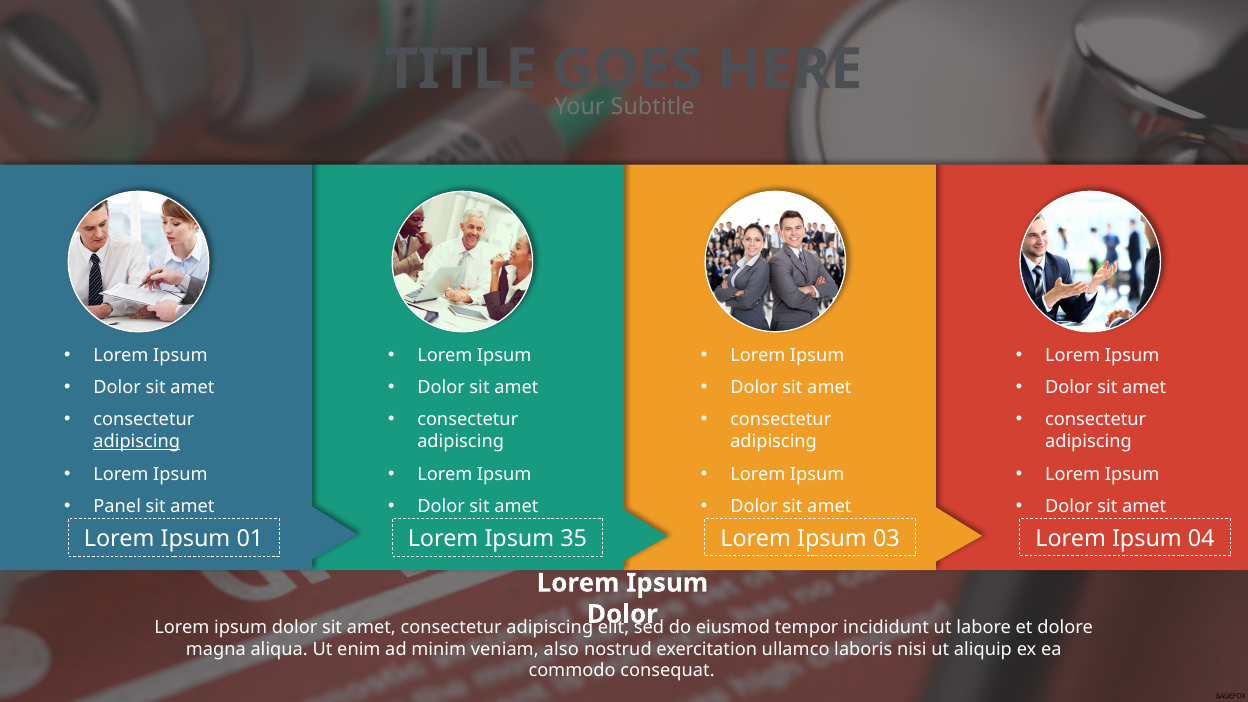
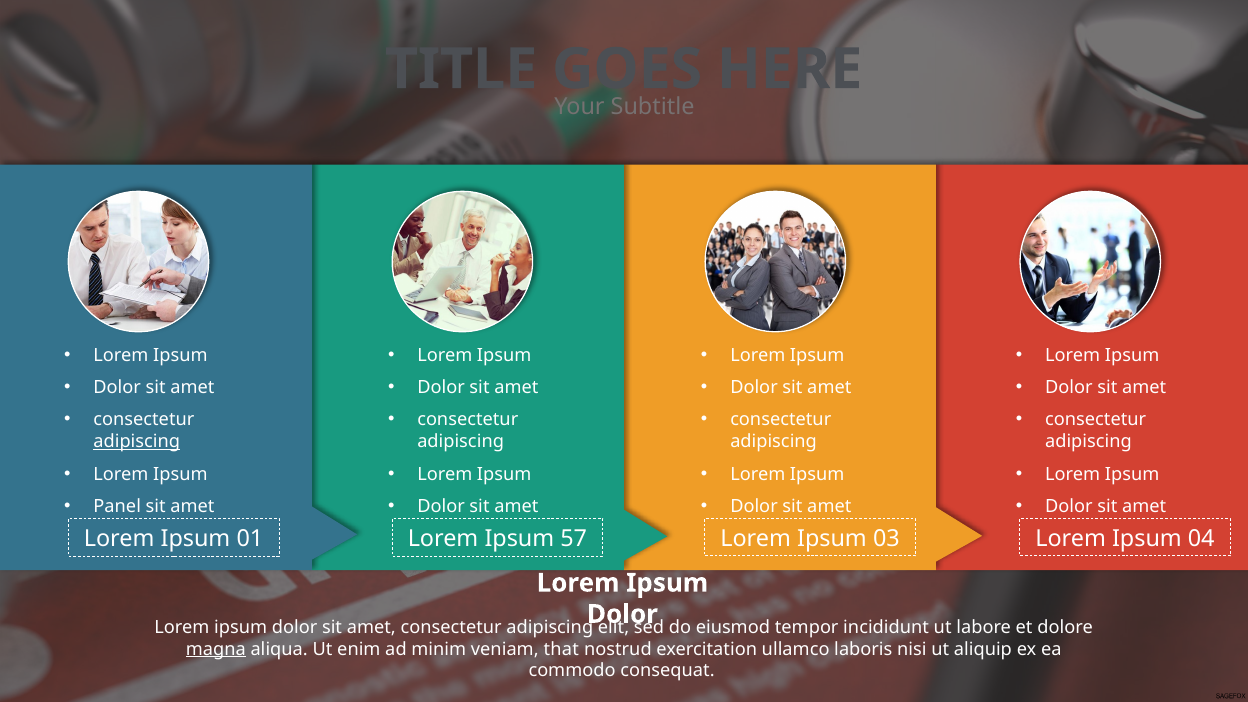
35: 35 -> 57
magna underline: none -> present
also: also -> that
